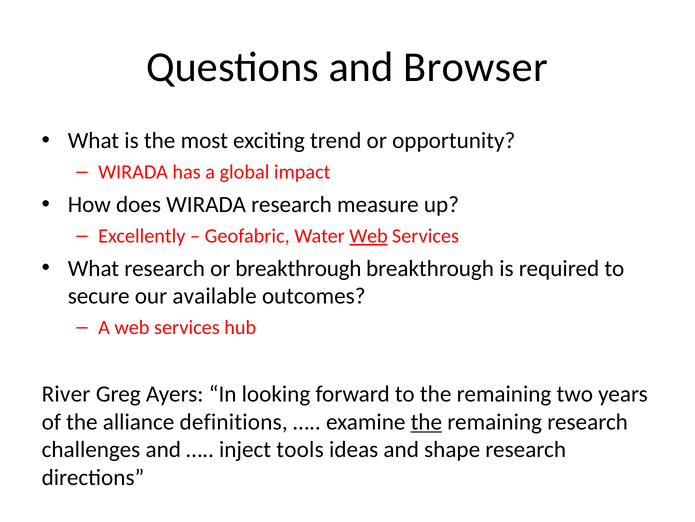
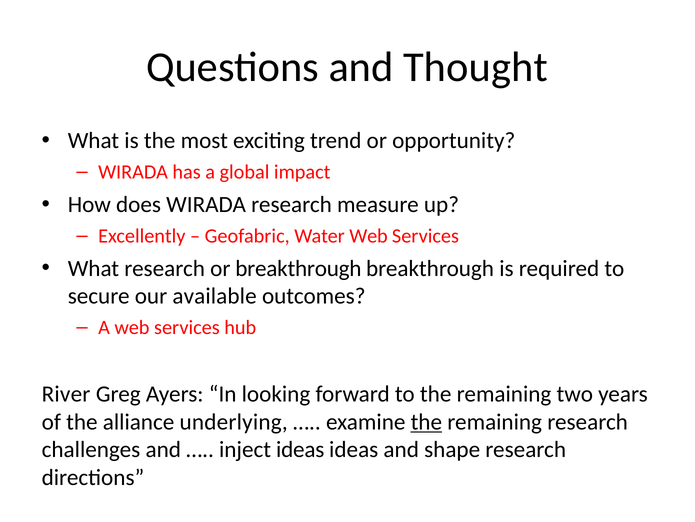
Browser: Browser -> Thought
Web at (368, 236) underline: present -> none
definitions: definitions -> underlying
inject tools: tools -> ideas
